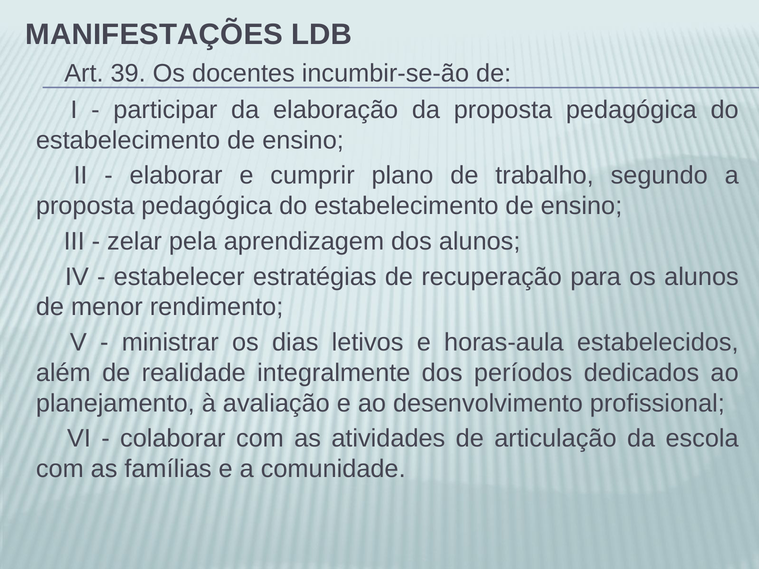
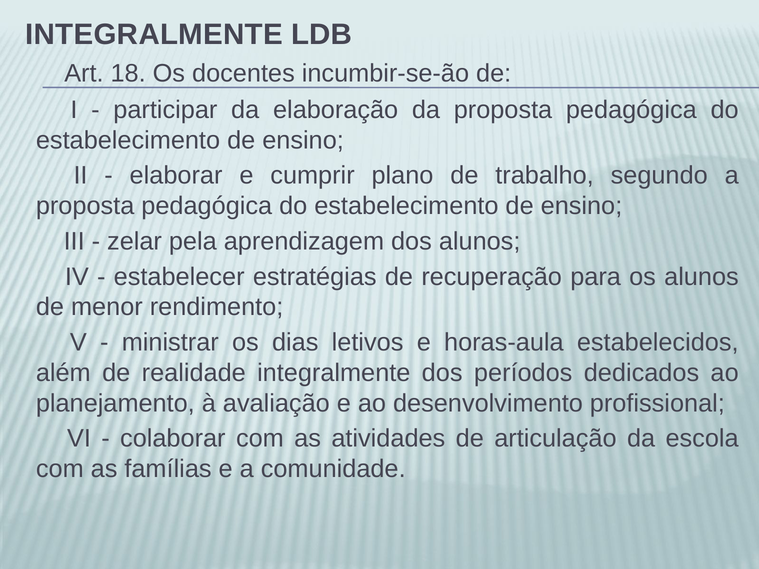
MANIFESTAÇÕES at (154, 35): MANIFESTAÇÕES -> INTEGRALMENTE
39: 39 -> 18
